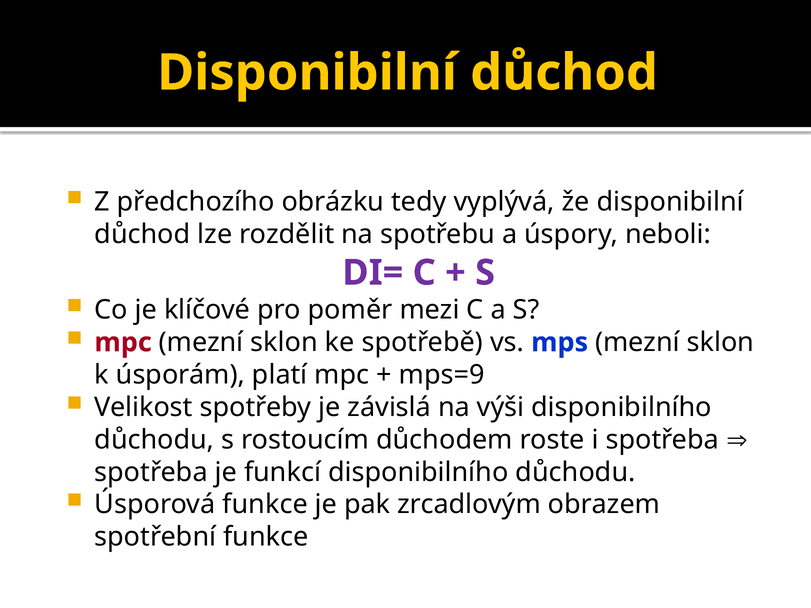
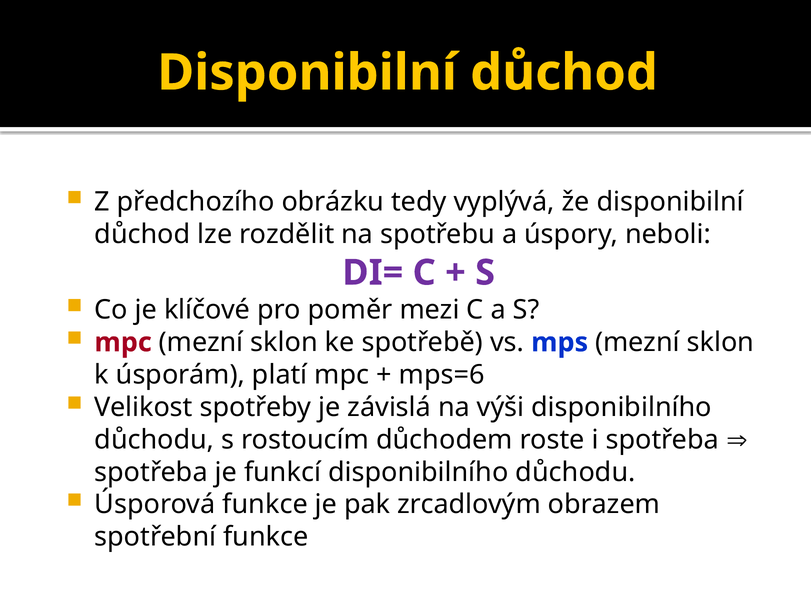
mps=9: mps=9 -> mps=6
